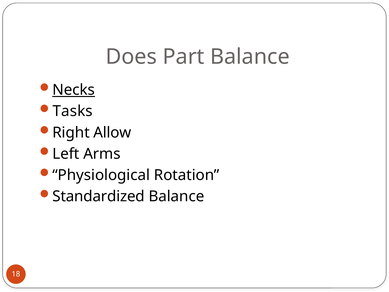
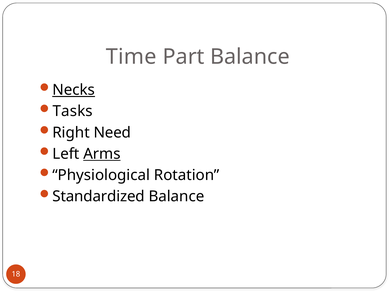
Does: Does -> Time
Allow: Allow -> Need
Arms underline: none -> present
